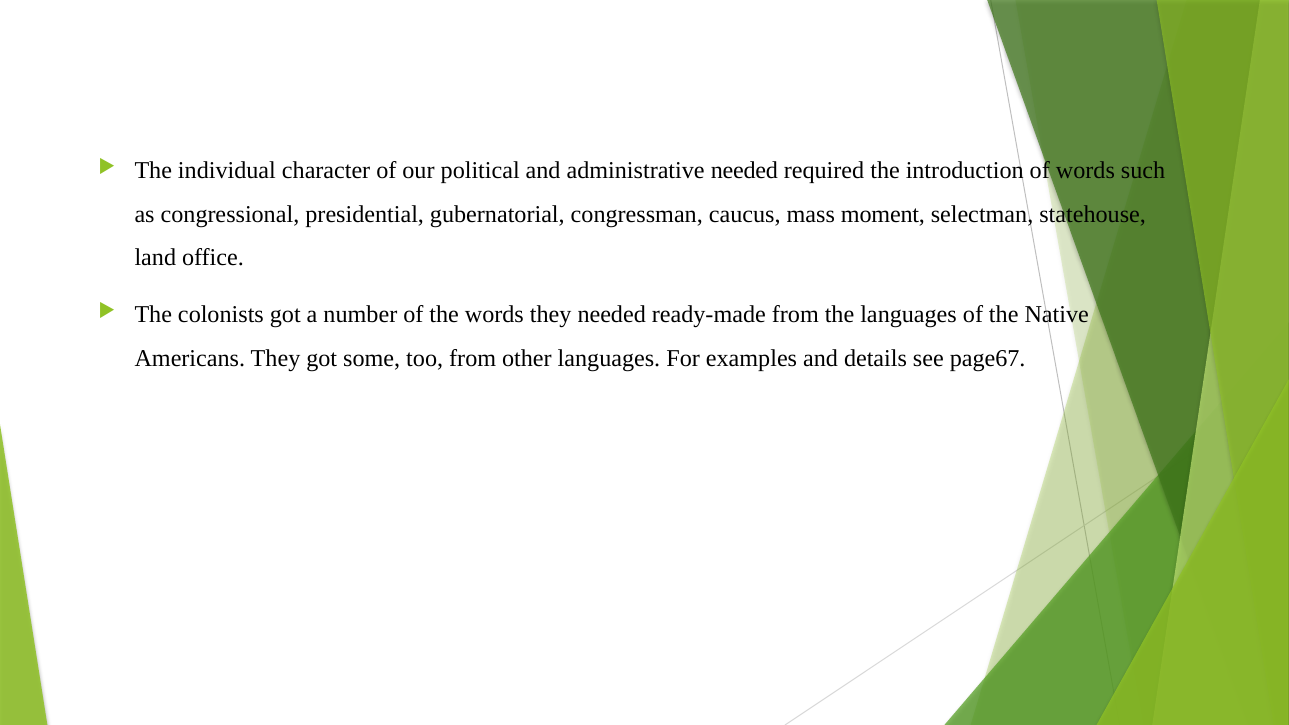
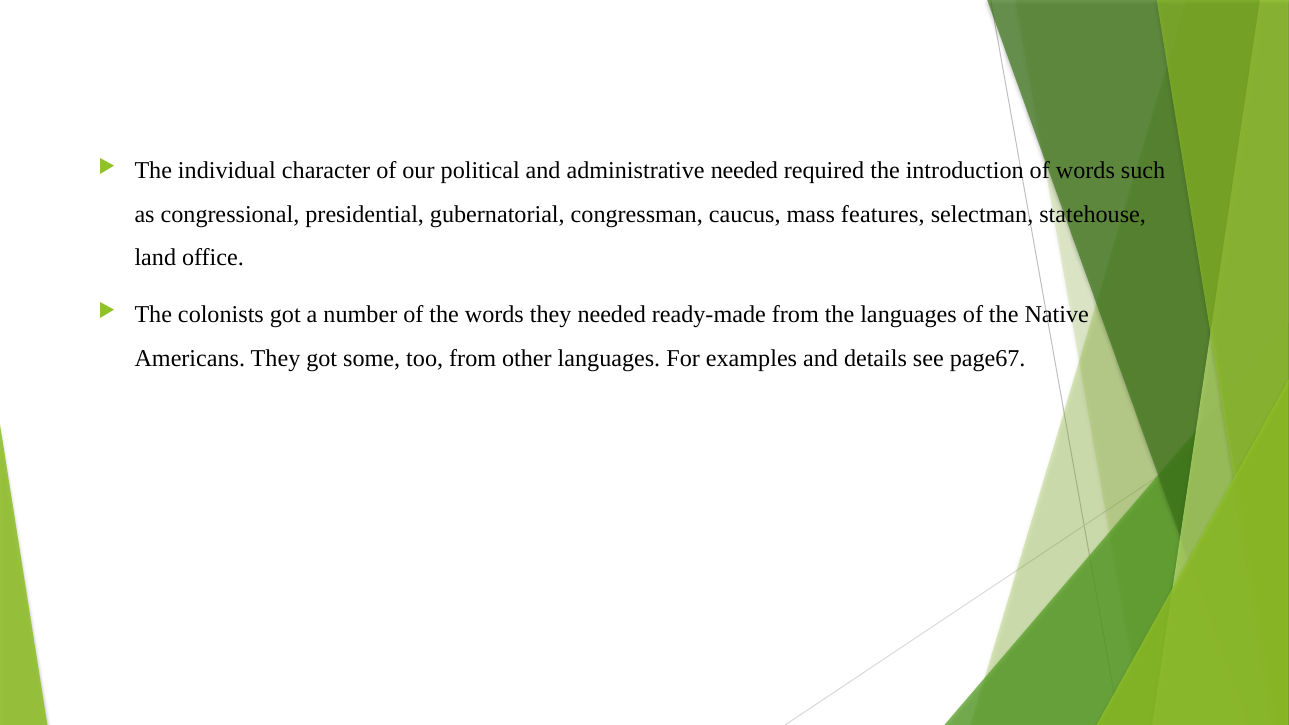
moment: moment -> features
